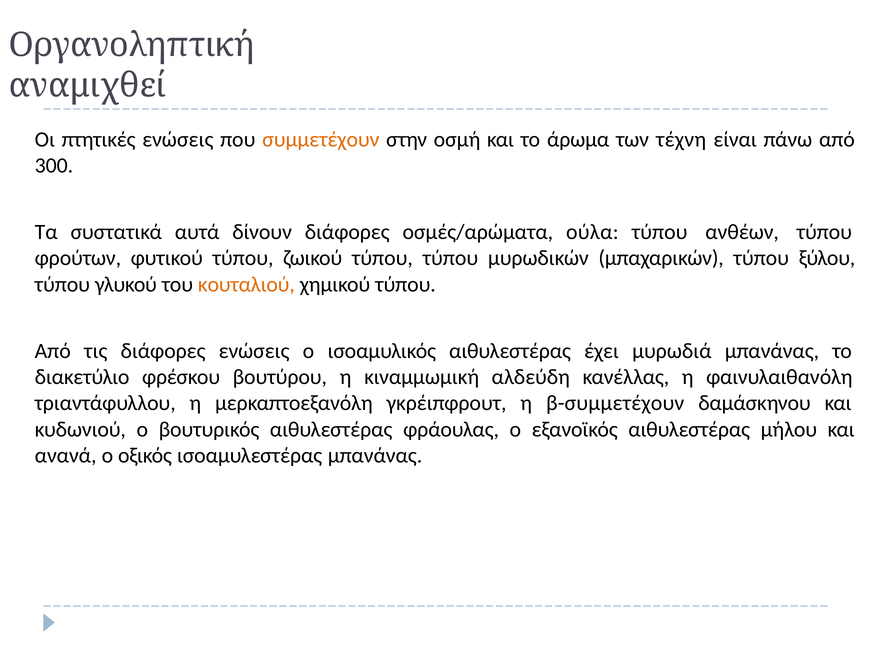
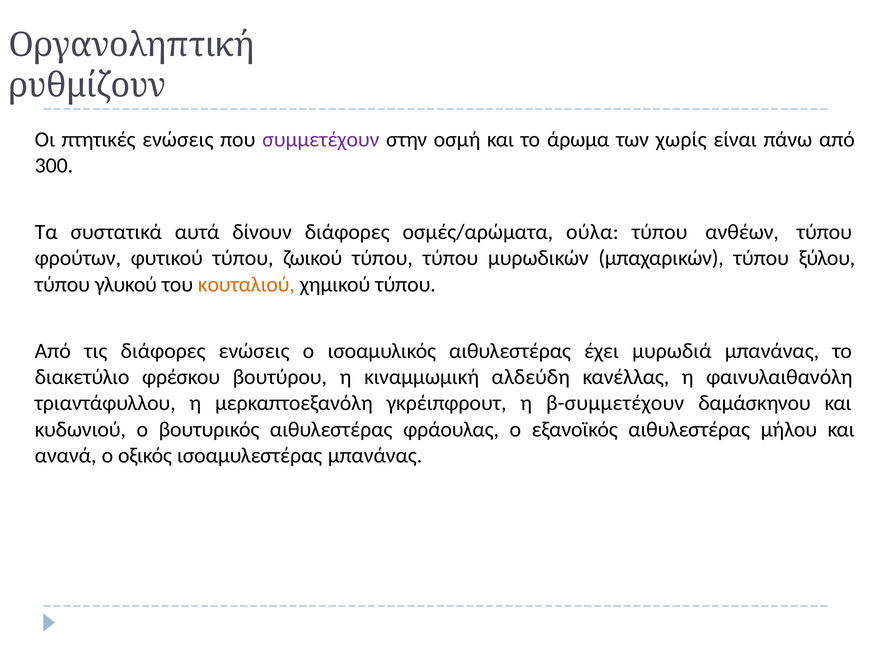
αναμιχθεί: αναμιχθεί -> ρυθμίζουν
συμμετέχουν colour: orange -> purple
τέχνη: τέχνη -> χωρίς
